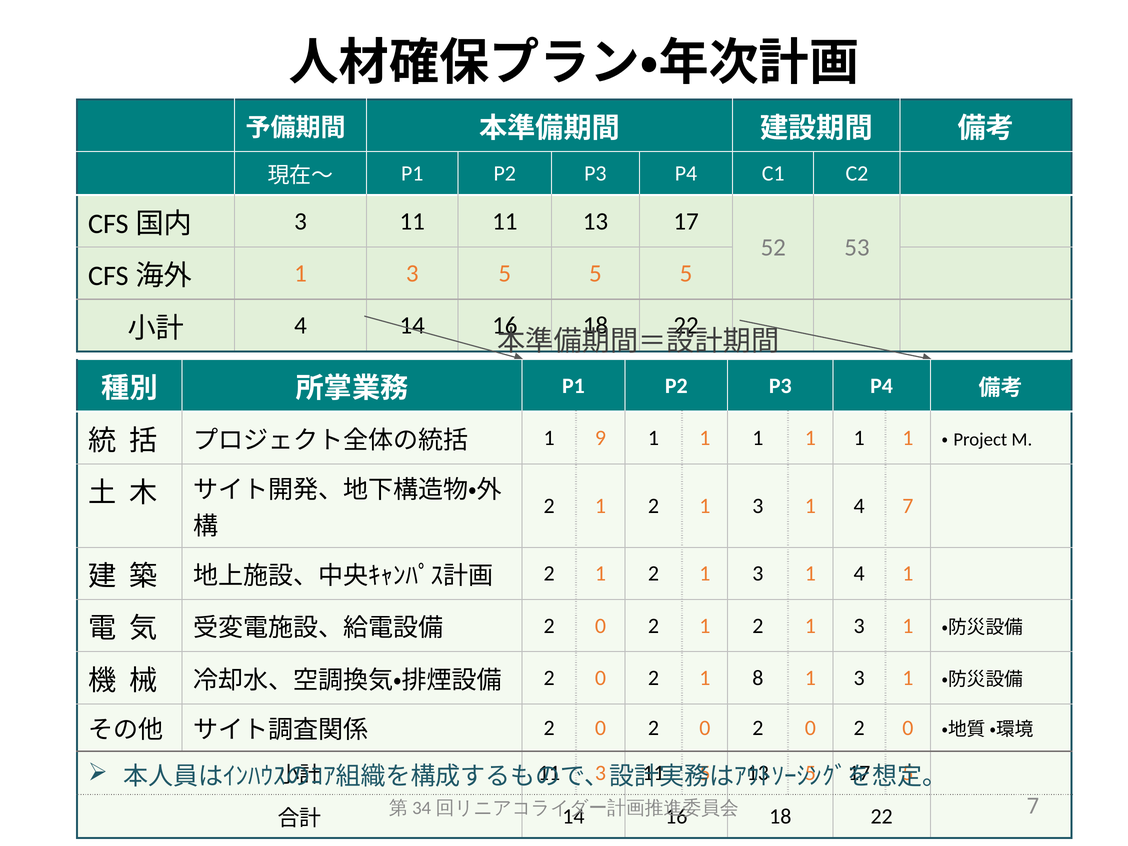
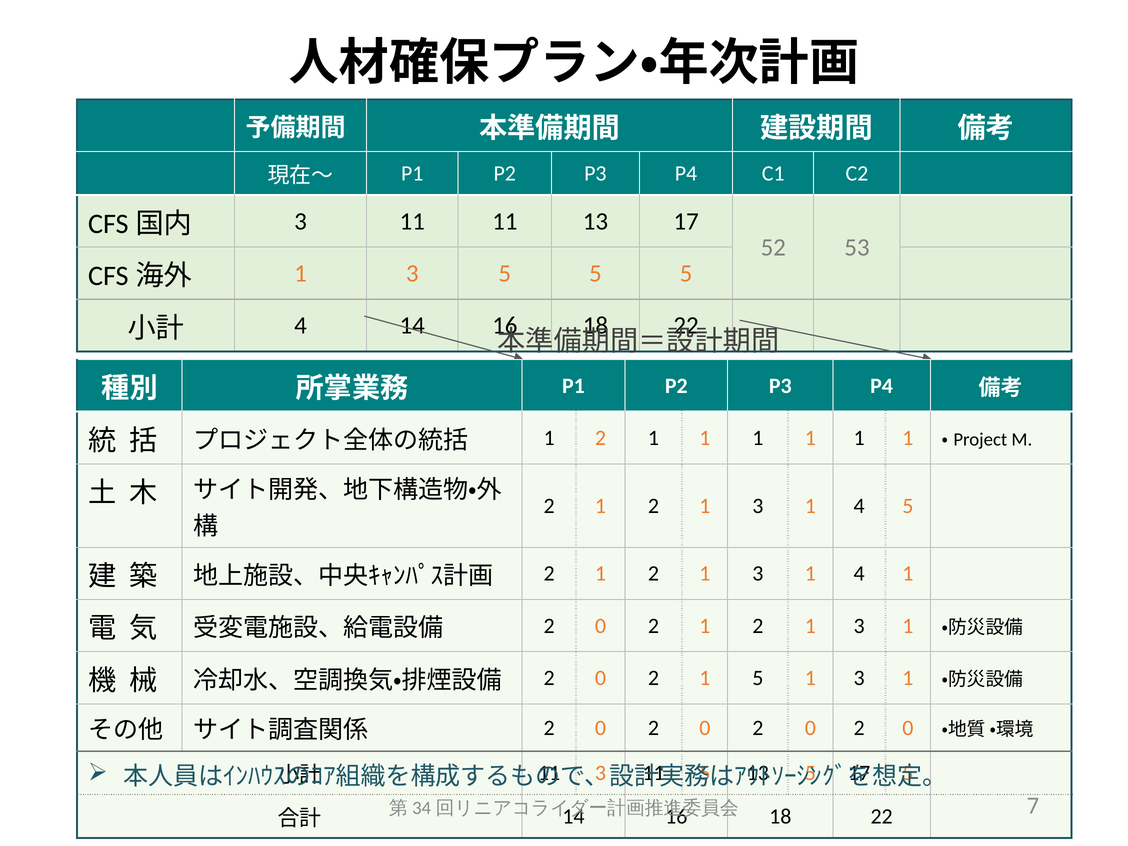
9 at (601, 438): 9 -> 2
4 7: 7 -> 5
1 8: 8 -> 5
